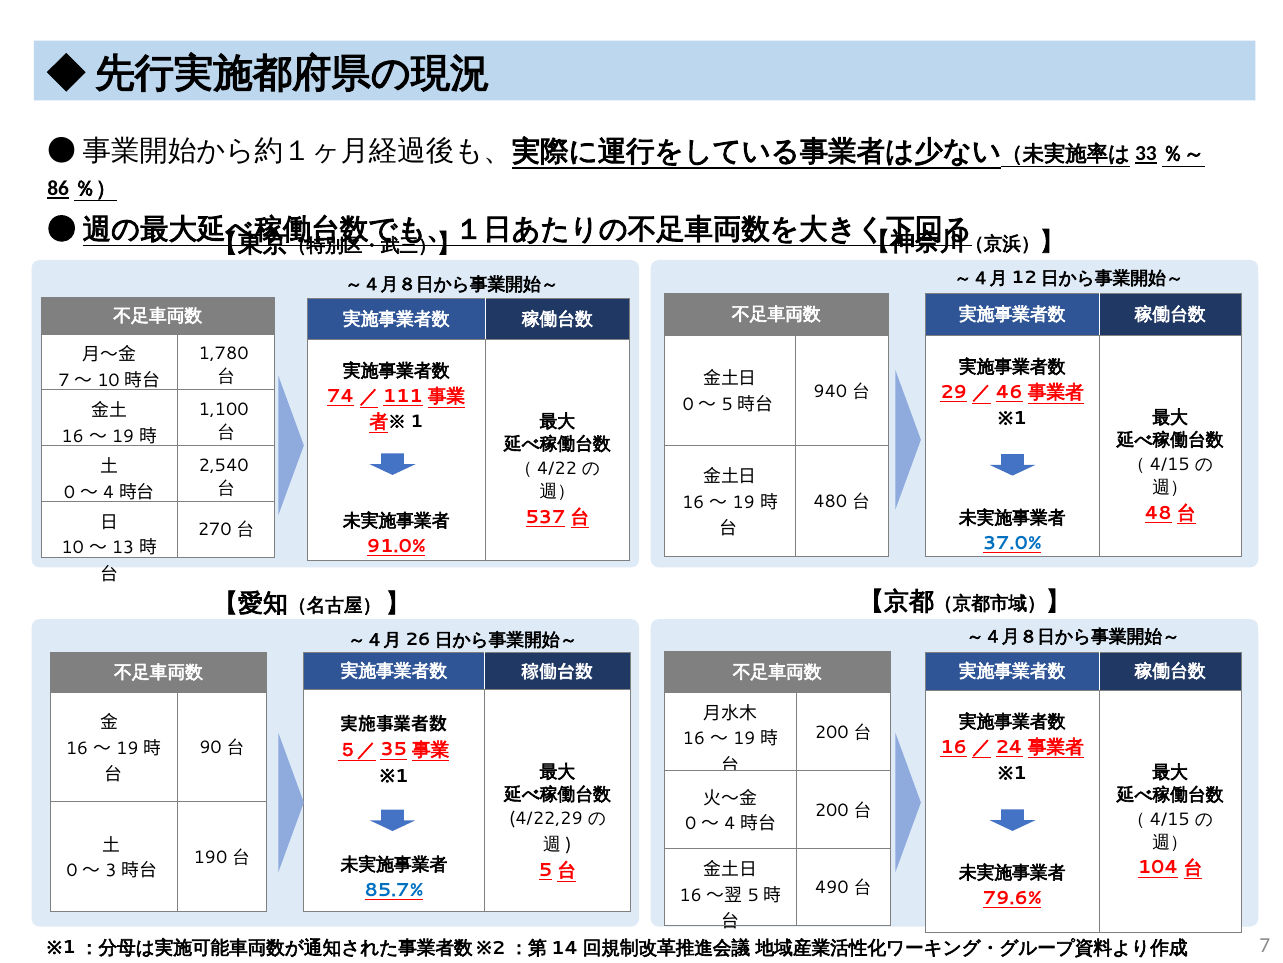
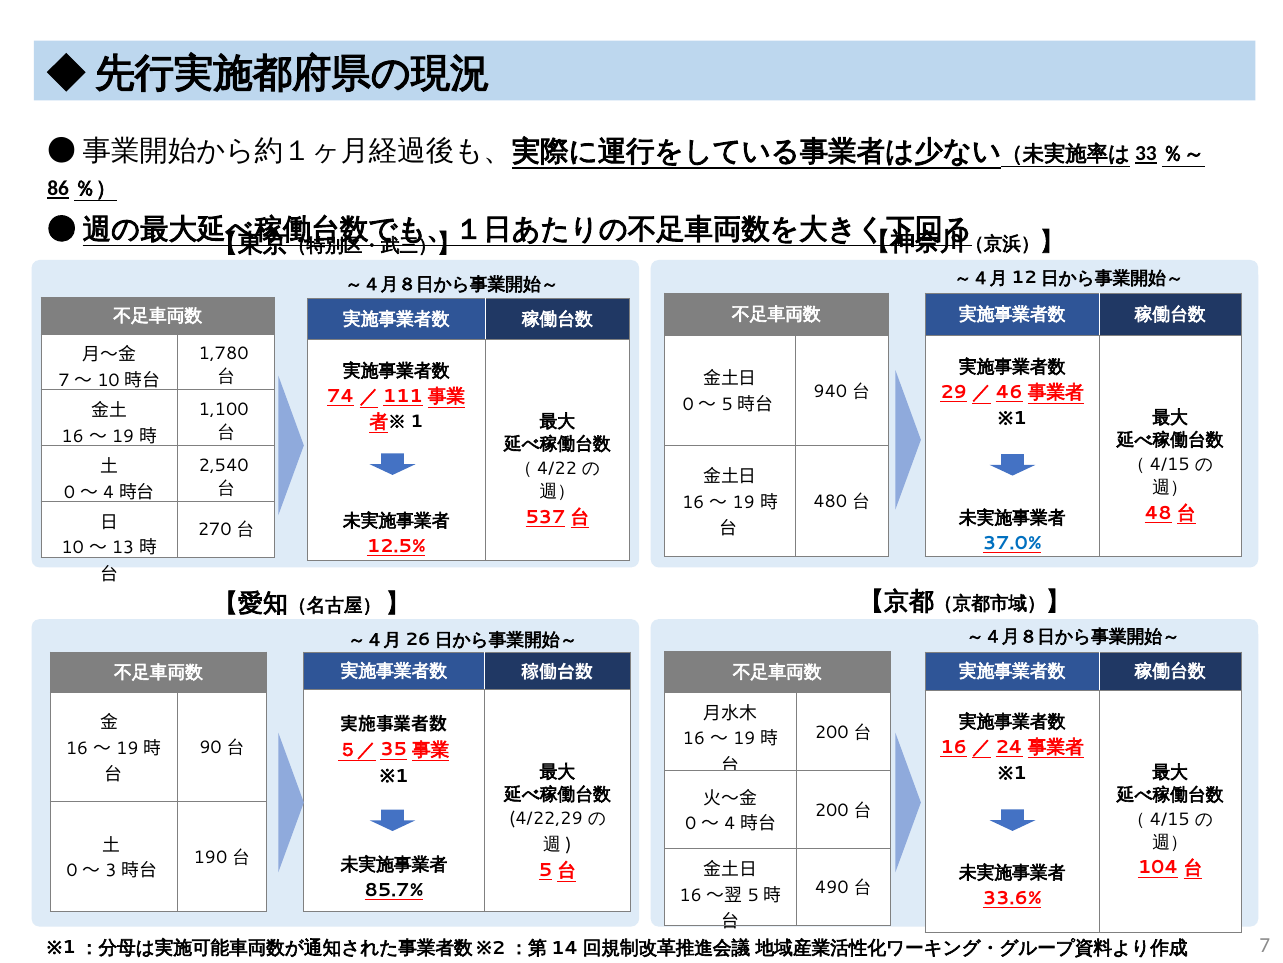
91.0%: 91.0% -> 12.5%
85.7% colour: blue -> black
79.6%: 79.6% -> 33.6%
